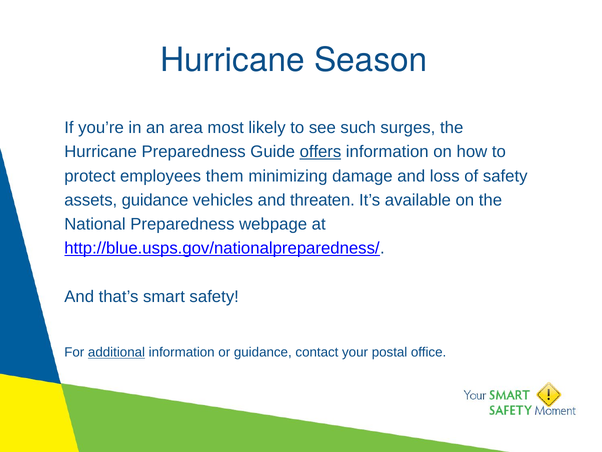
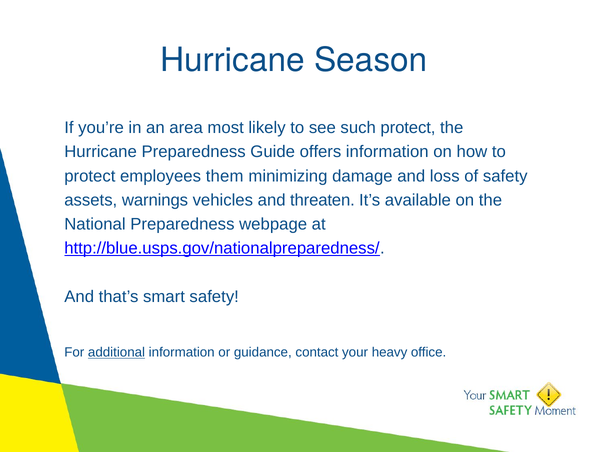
such surges: surges -> protect
offers underline: present -> none
assets guidance: guidance -> warnings
postal: postal -> heavy
